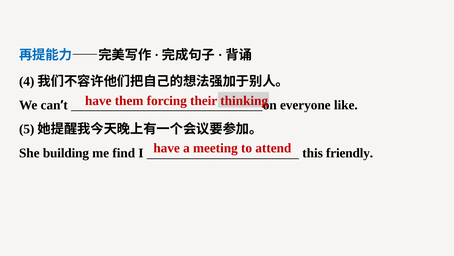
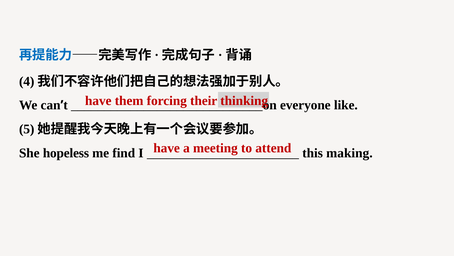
building: building -> hopeless
friendly: friendly -> making
